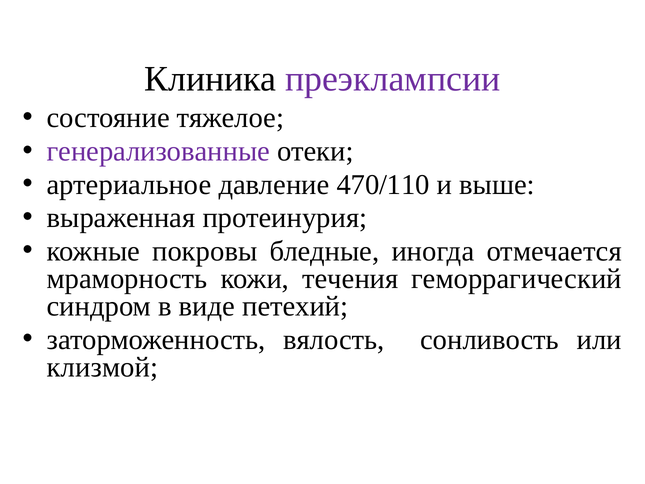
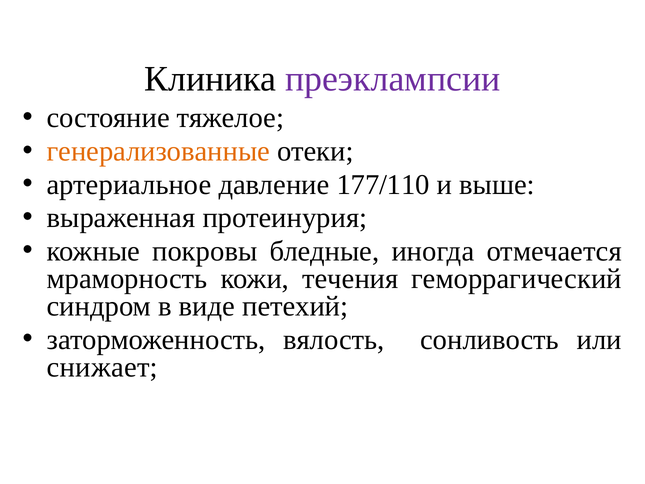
генерализованные colour: purple -> orange
470/110: 470/110 -> 177/110
клизмой: клизмой -> снижает
